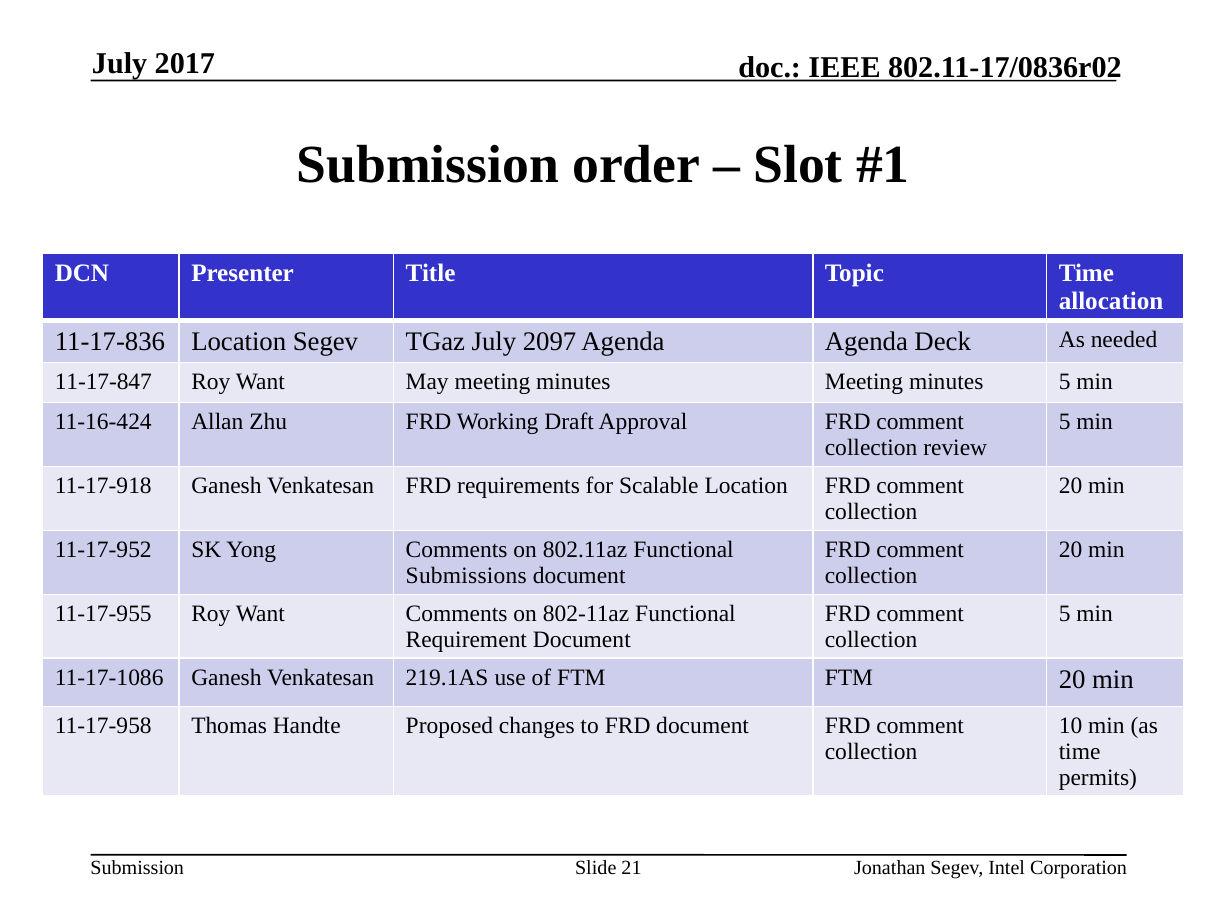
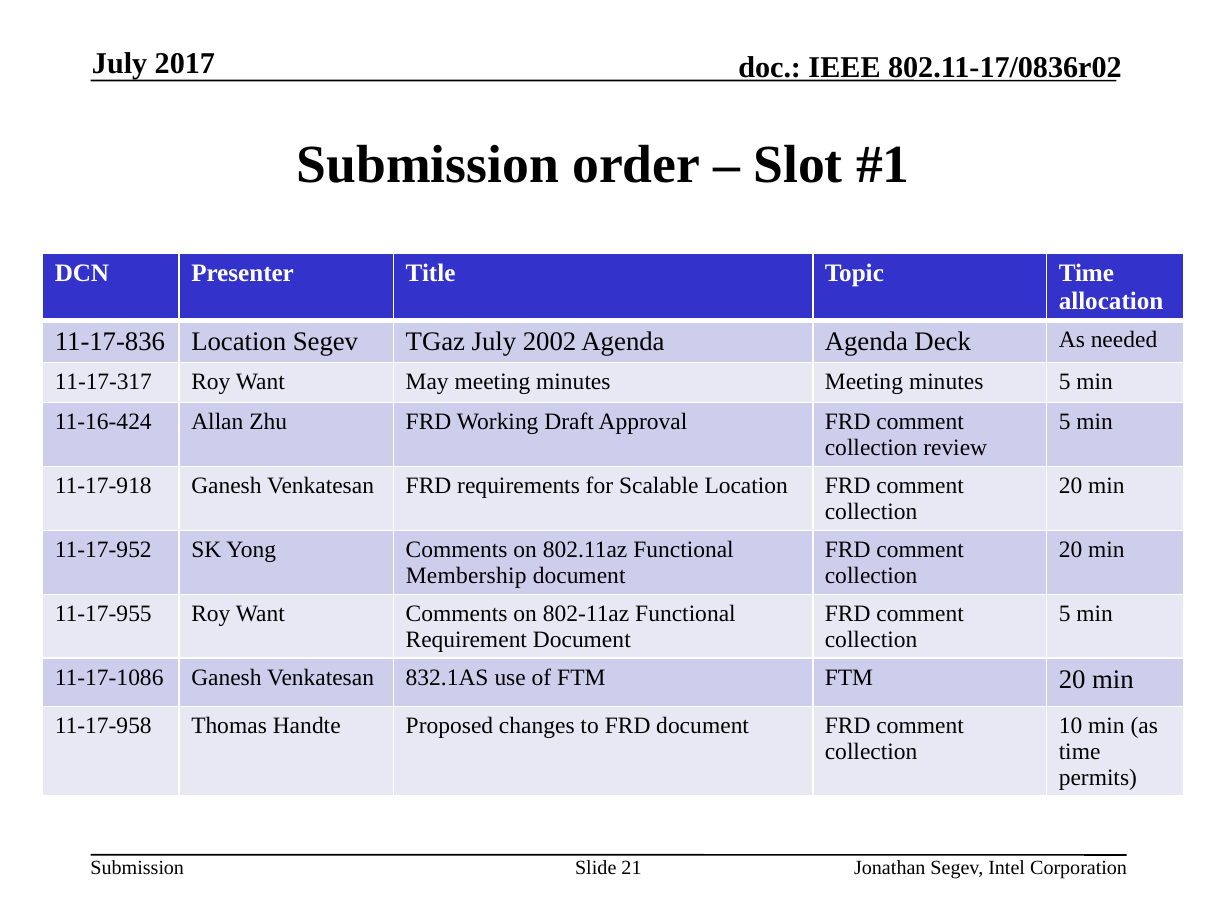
2097: 2097 -> 2002
11-17-847: 11-17-847 -> 11-17-317
Submissions: Submissions -> Membership
219.1AS: 219.1AS -> 832.1AS
